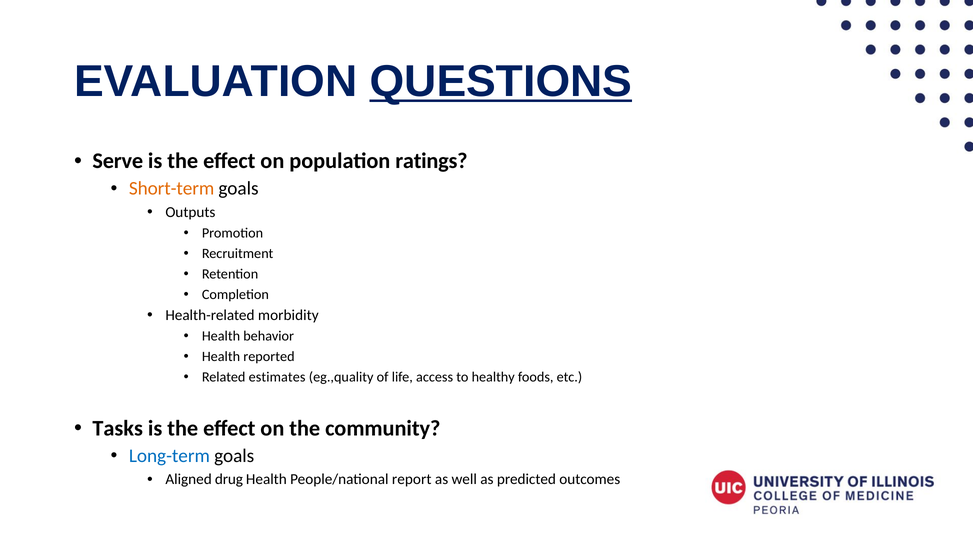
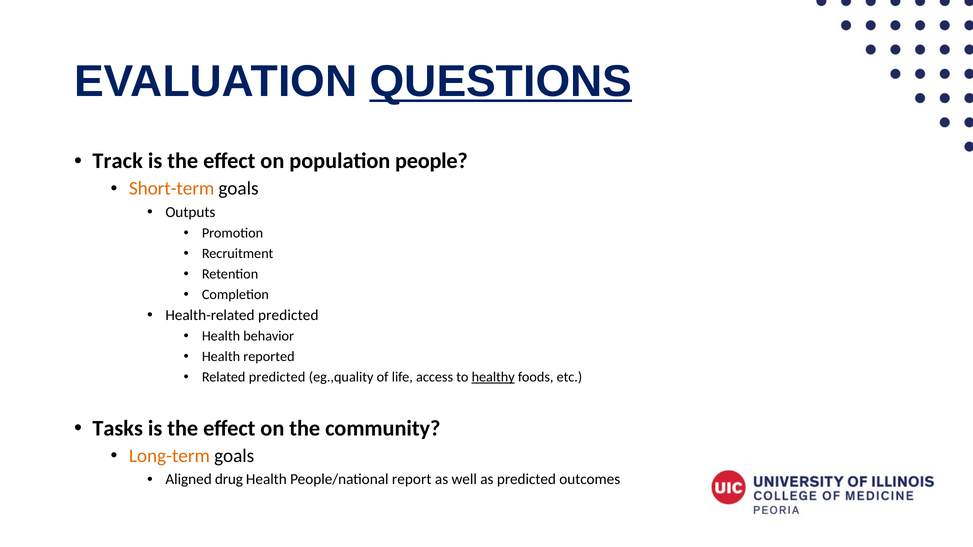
Serve: Serve -> Track
ratings: ratings -> people
Health-related morbidity: morbidity -> predicted
Related estimates: estimates -> predicted
healthy underline: none -> present
Long-term colour: blue -> orange
